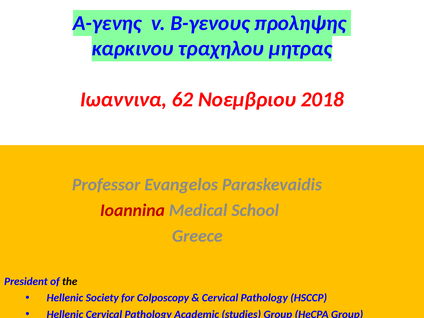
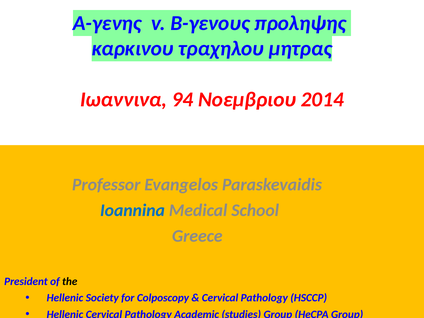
62: 62 -> 94
2018: 2018 -> 2014
Ioannina colour: red -> blue
